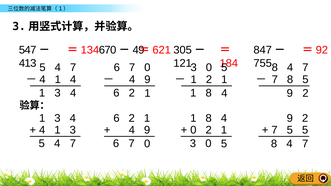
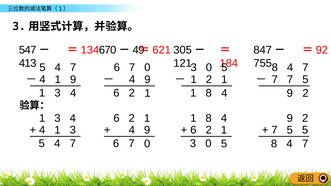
－4 1 4: 4 -> 9
7 8: 8 -> 7
0 at (193, 130): 0 -> 6
